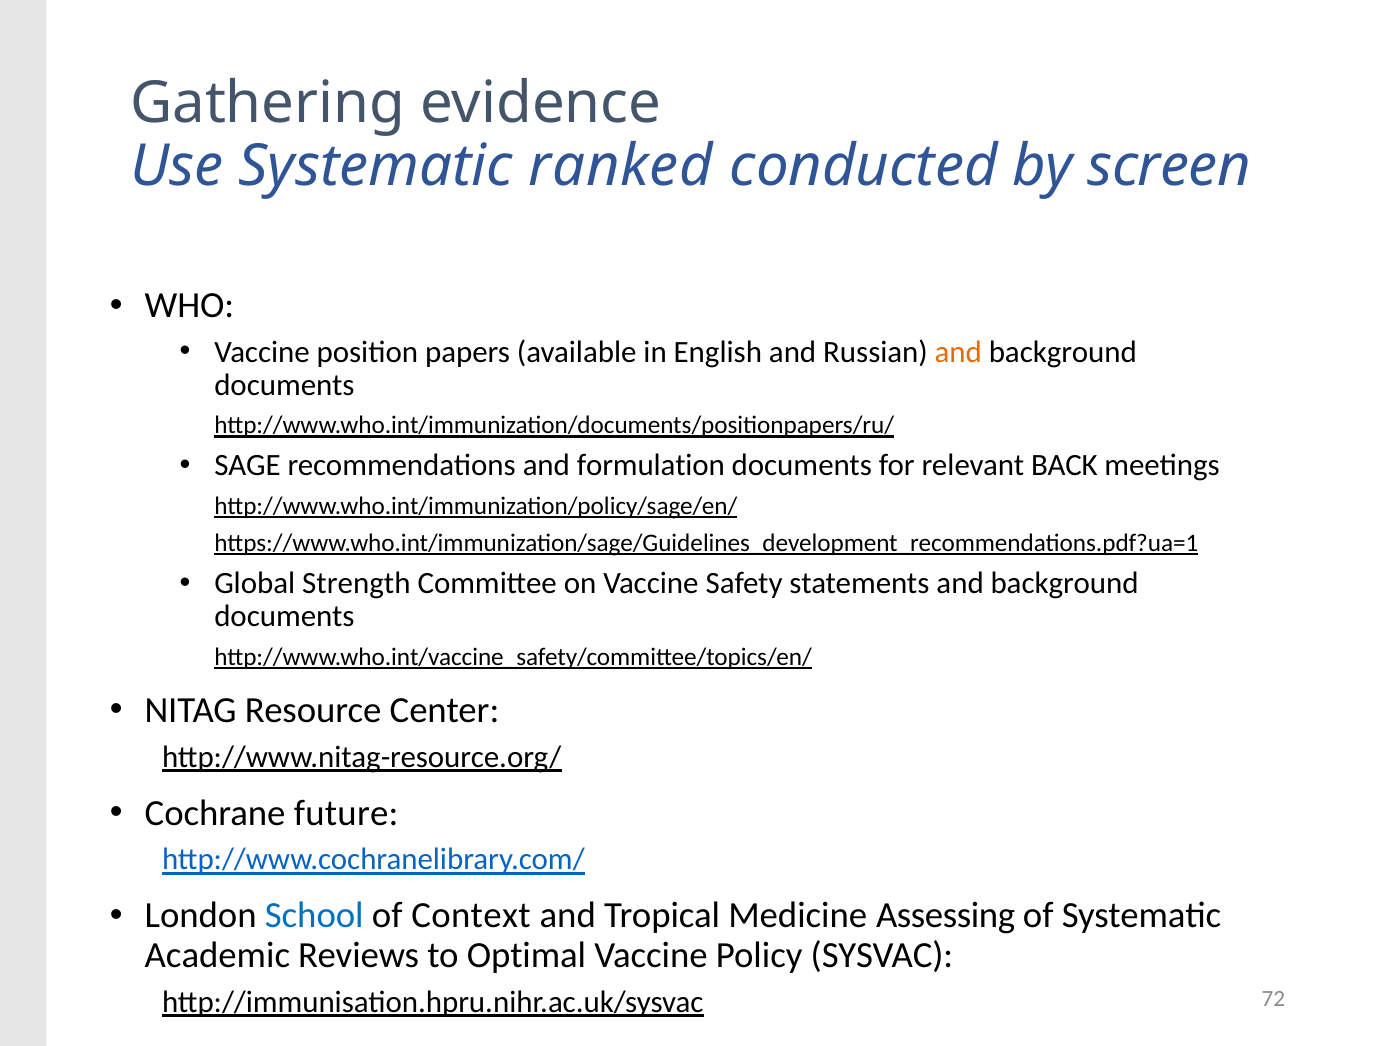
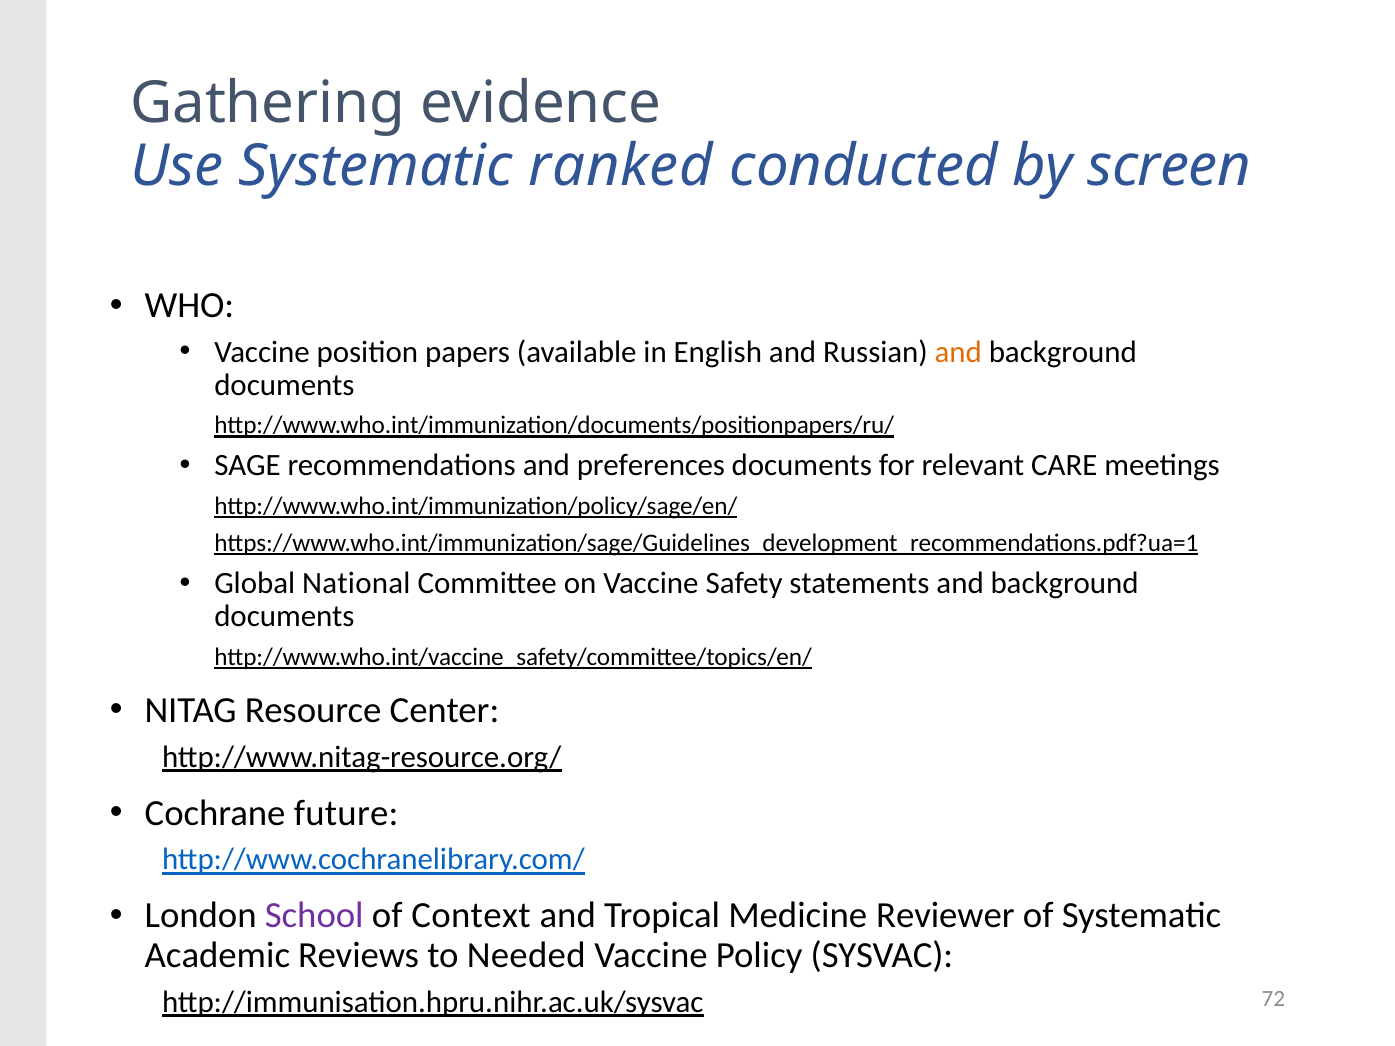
formulation: formulation -> preferences
BACK: BACK -> CARE
Strength: Strength -> National
School colour: blue -> purple
Assessing: Assessing -> Reviewer
Optimal: Optimal -> Needed
